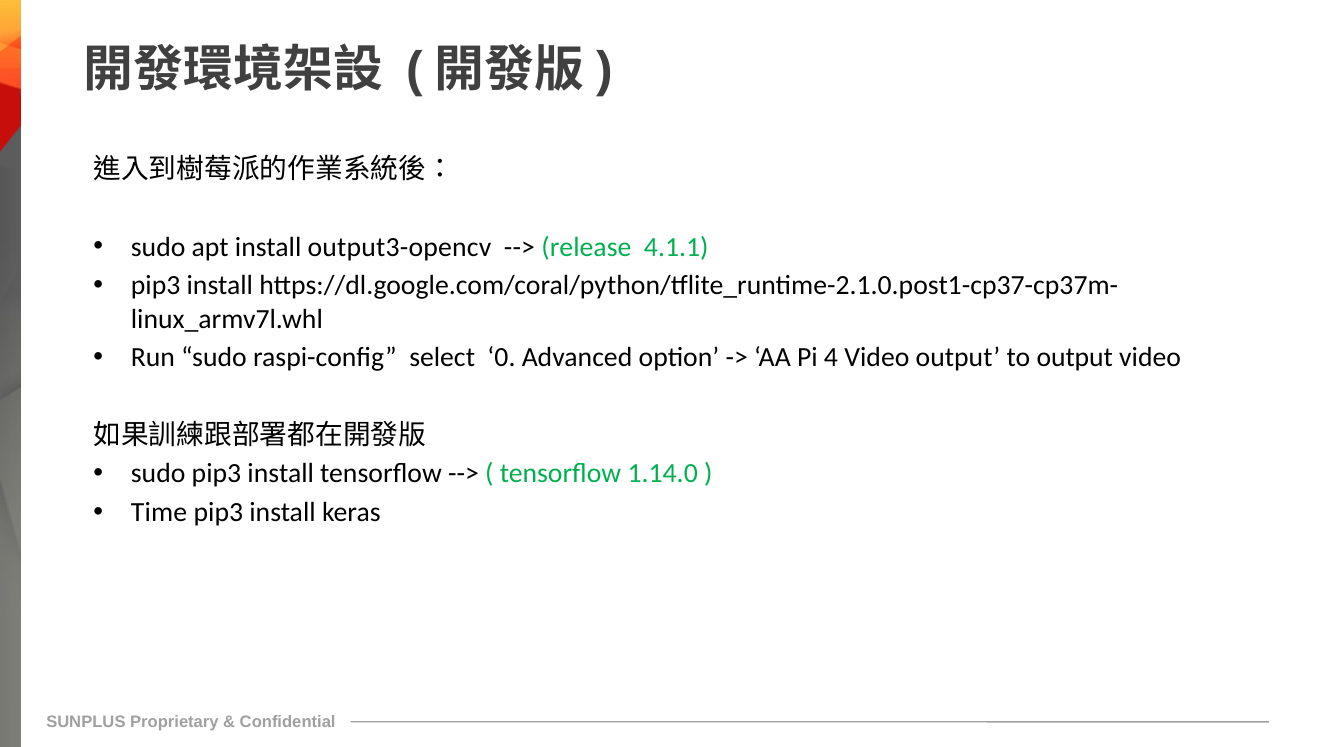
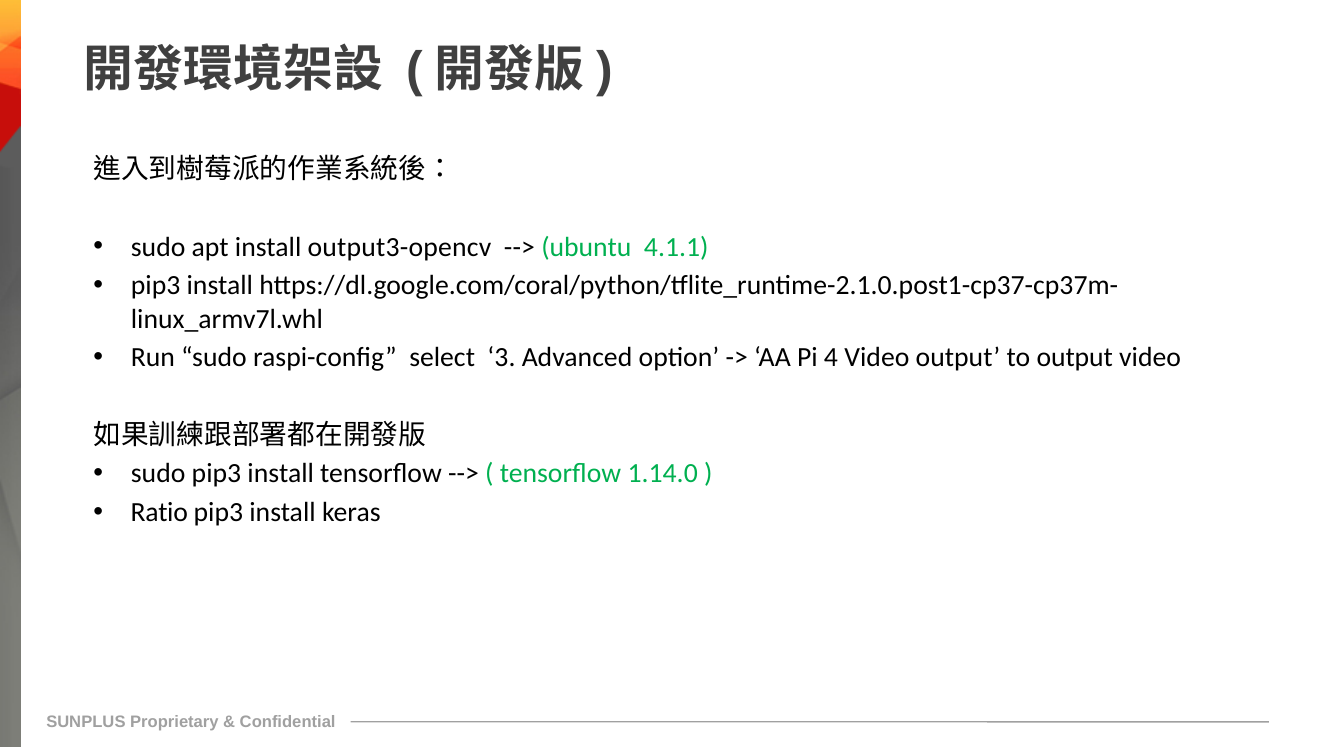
release: release -> ubuntu
0: 0 -> 3
Time: Time -> Ratio
